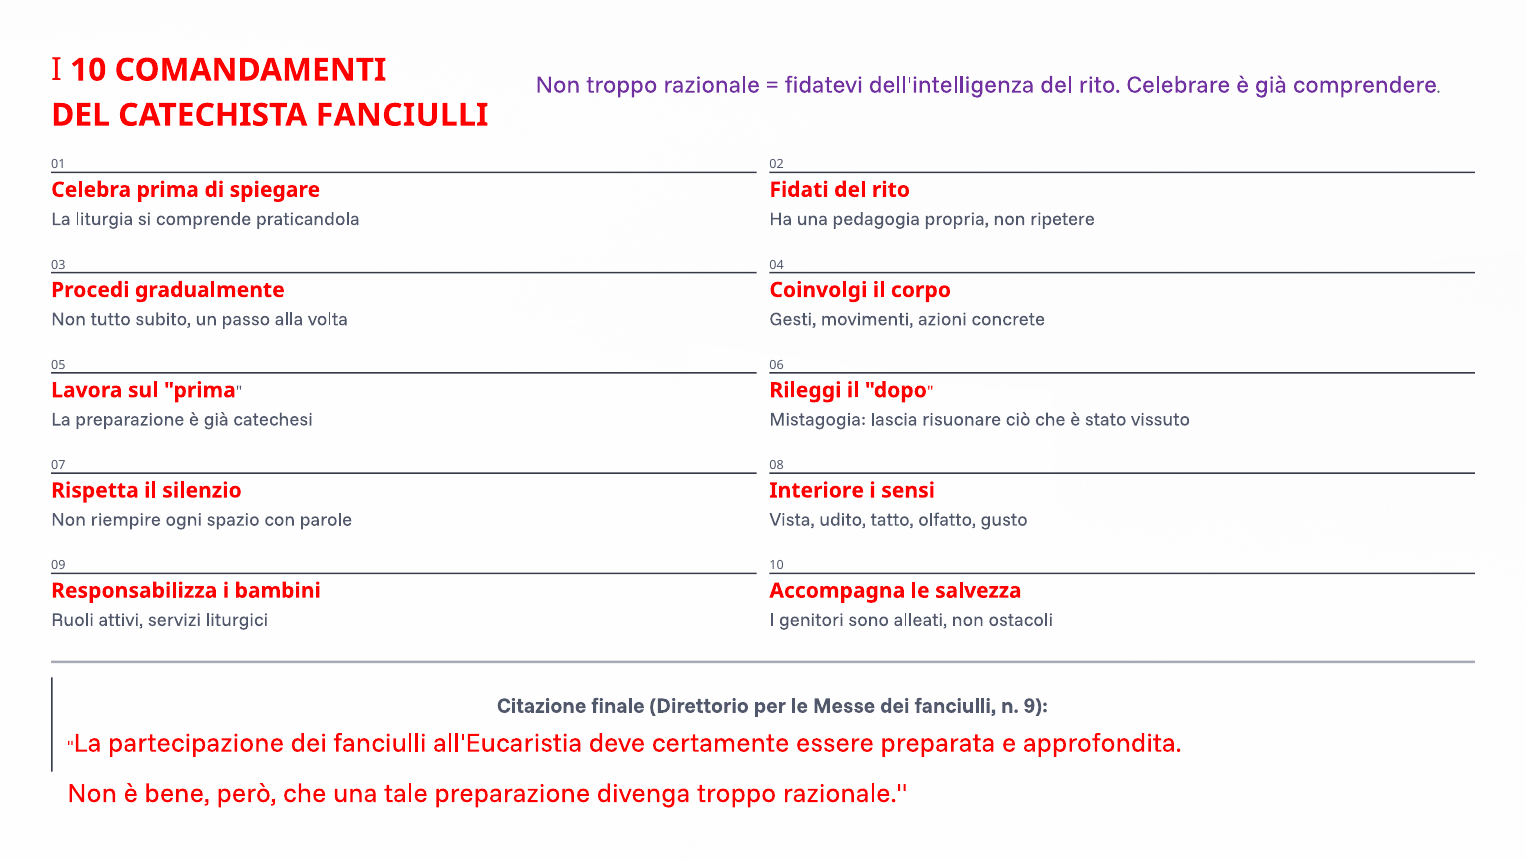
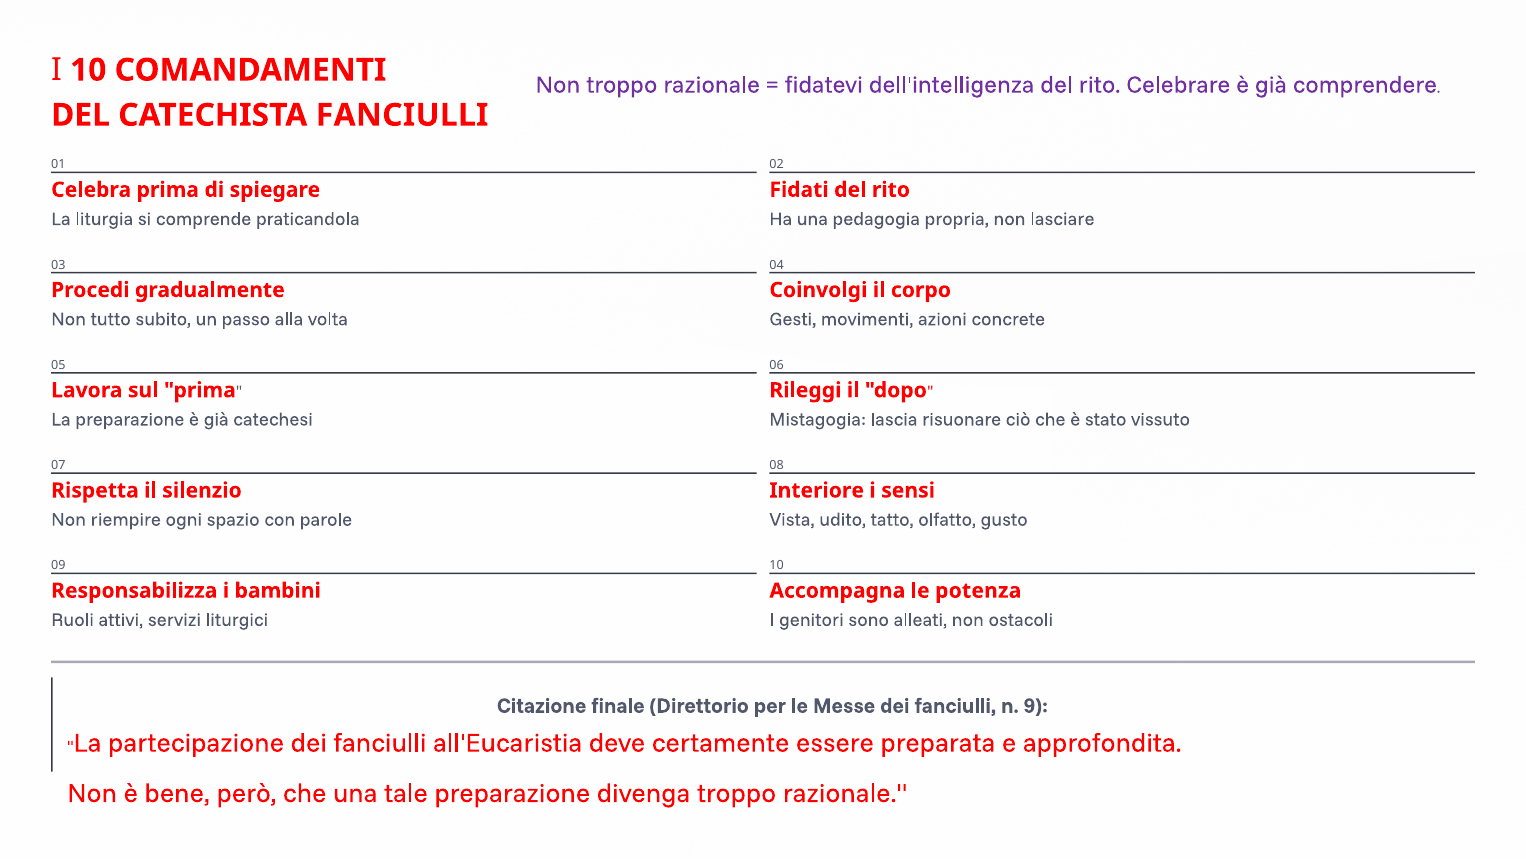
ripetere: ripetere -> lasciare
salvezza: salvezza -> potenza
